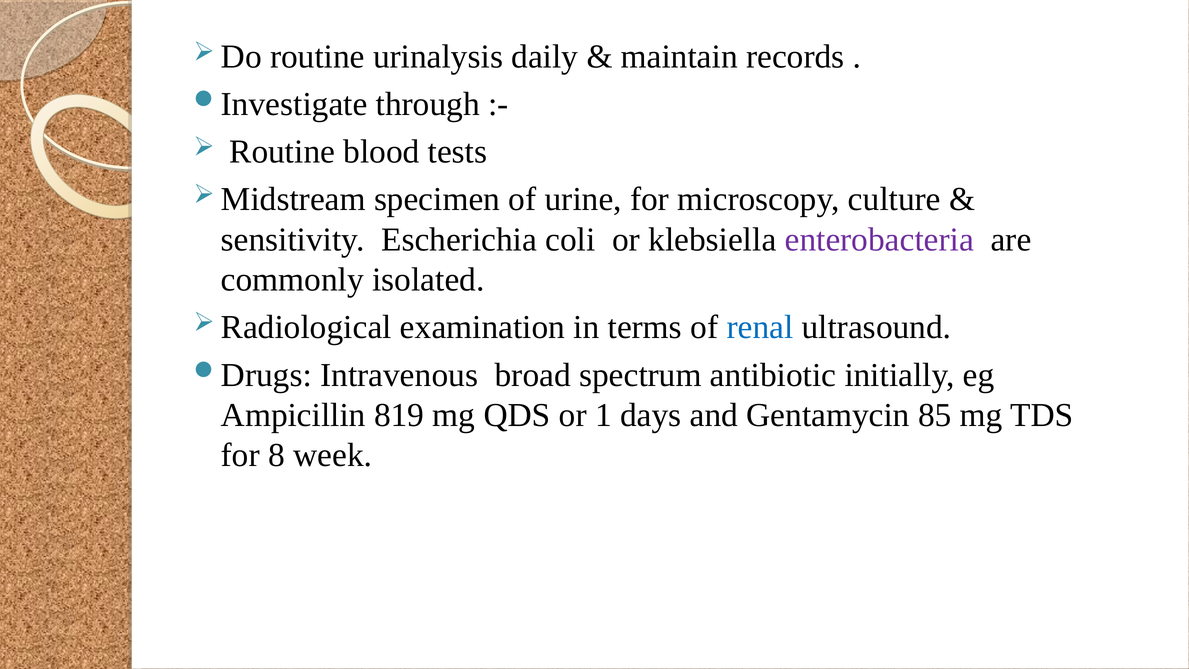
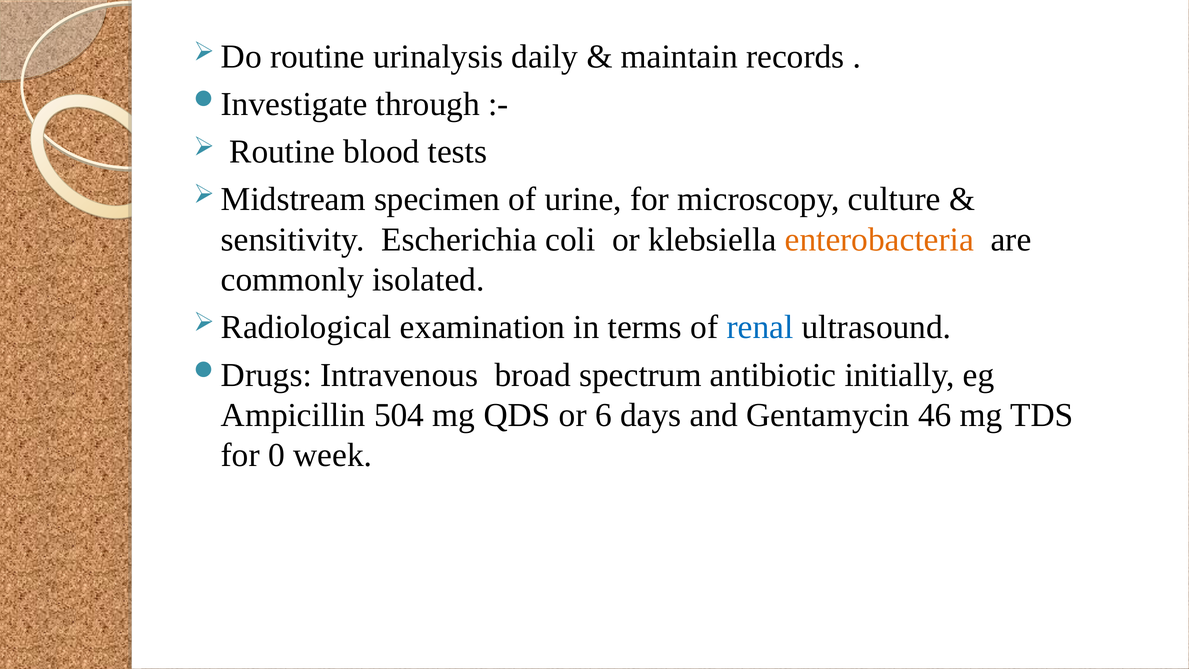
enterobacteria colour: purple -> orange
819: 819 -> 504
1: 1 -> 6
85: 85 -> 46
8: 8 -> 0
